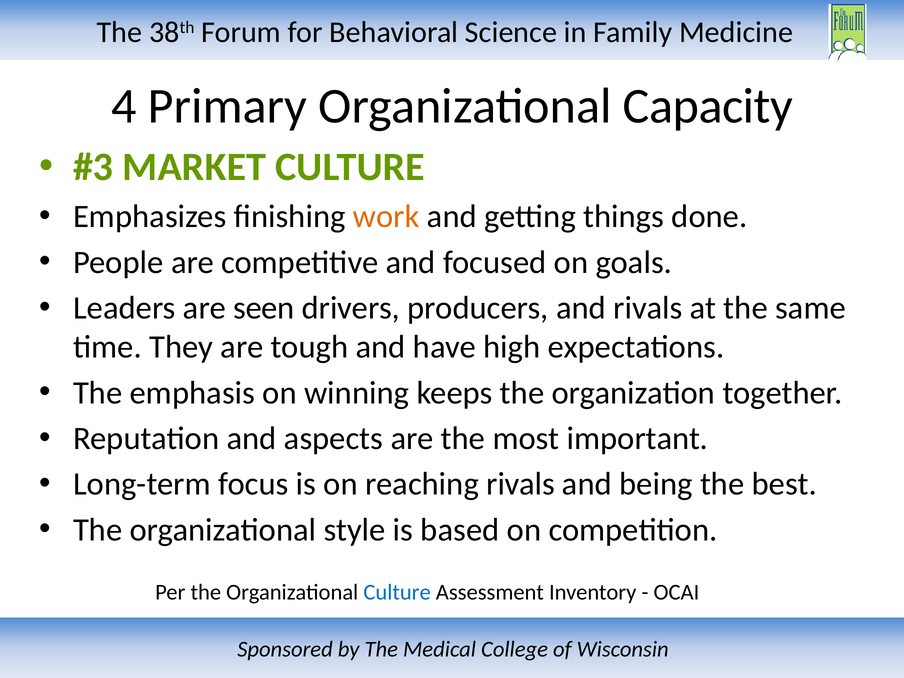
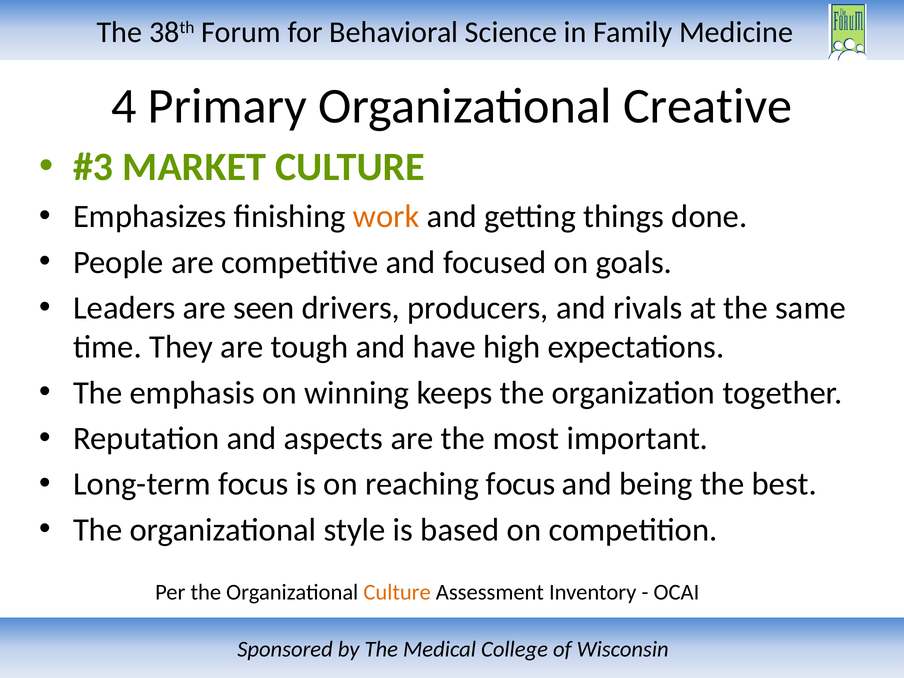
Capacity: Capacity -> Creative
reaching rivals: rivals -> focus
Culture at (397, 592) colour: blue -> orange
